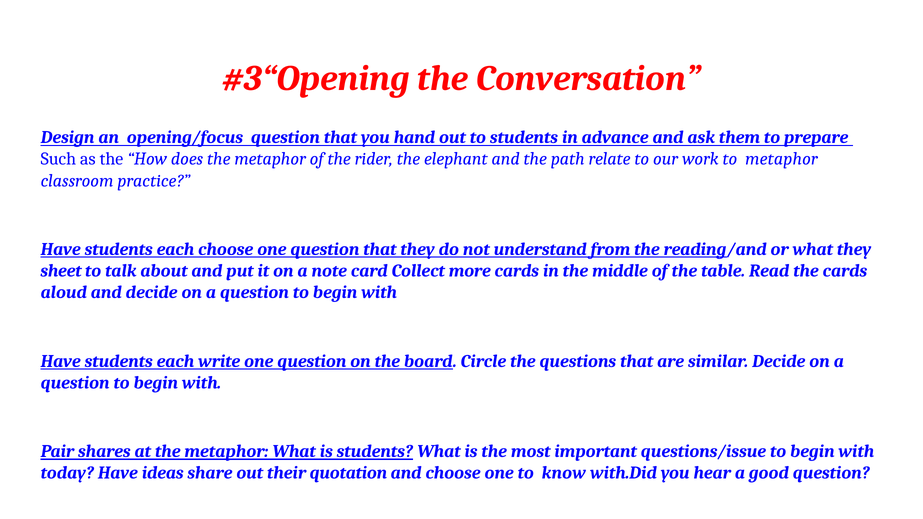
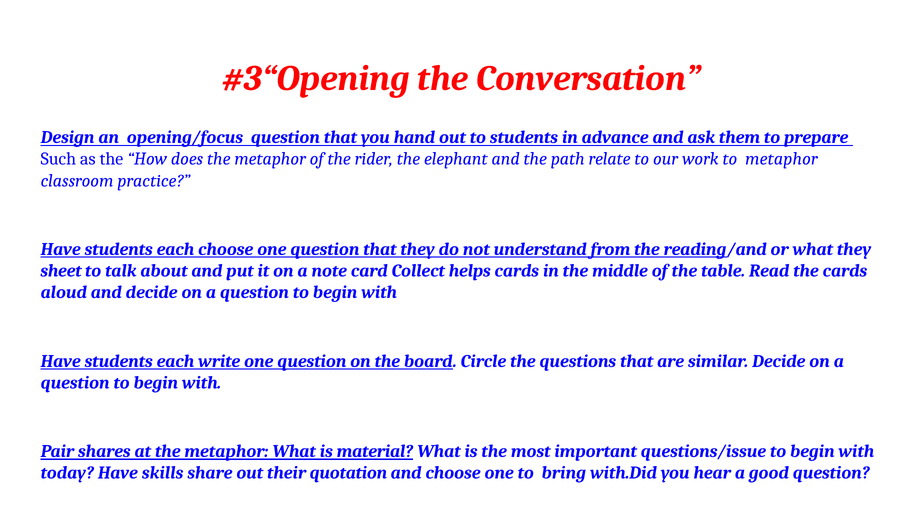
more: more -> helps
is students: students -> material
ideas: ideas -> skills
know: know -> bring
